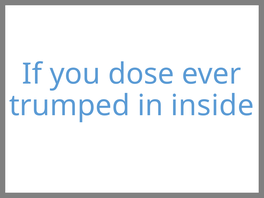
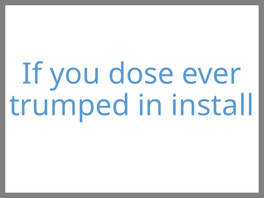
inside: inside -> install
